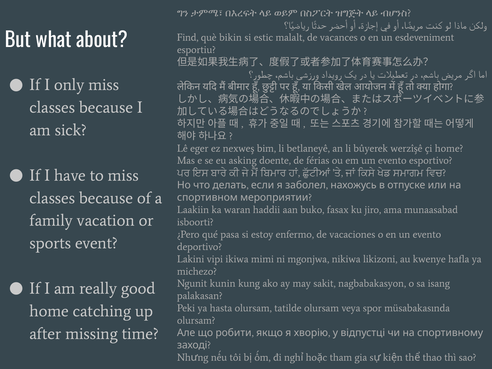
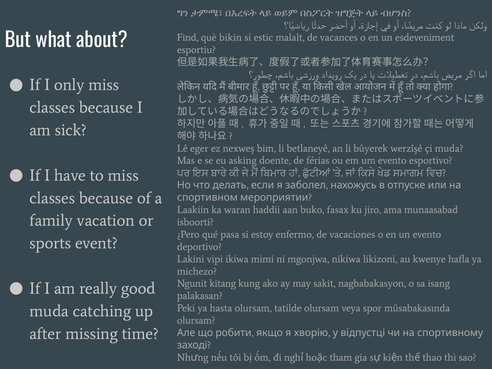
çi home: home -> muda
kunin: kunin -> kitang
home at (49, 311): home -> muda
